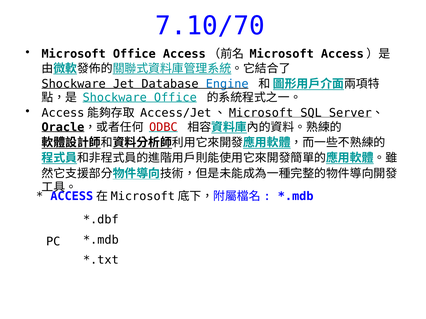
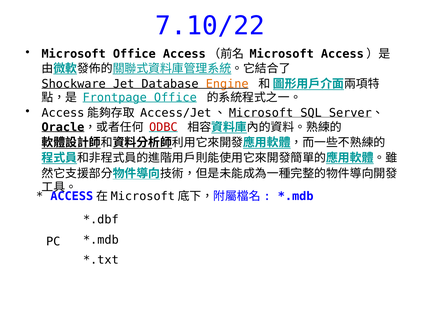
7.10/70: 7.10/70 -> 7.10/22
Engine colour: blue -> orange
Shockware at (115, 98): Shockware -> Frontpage
